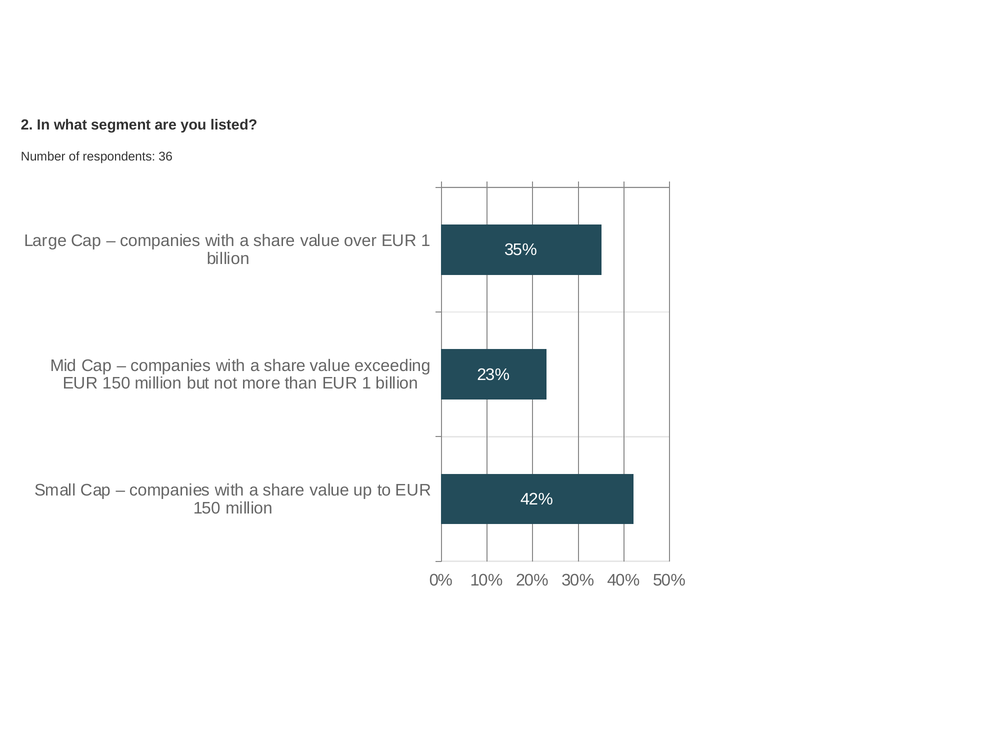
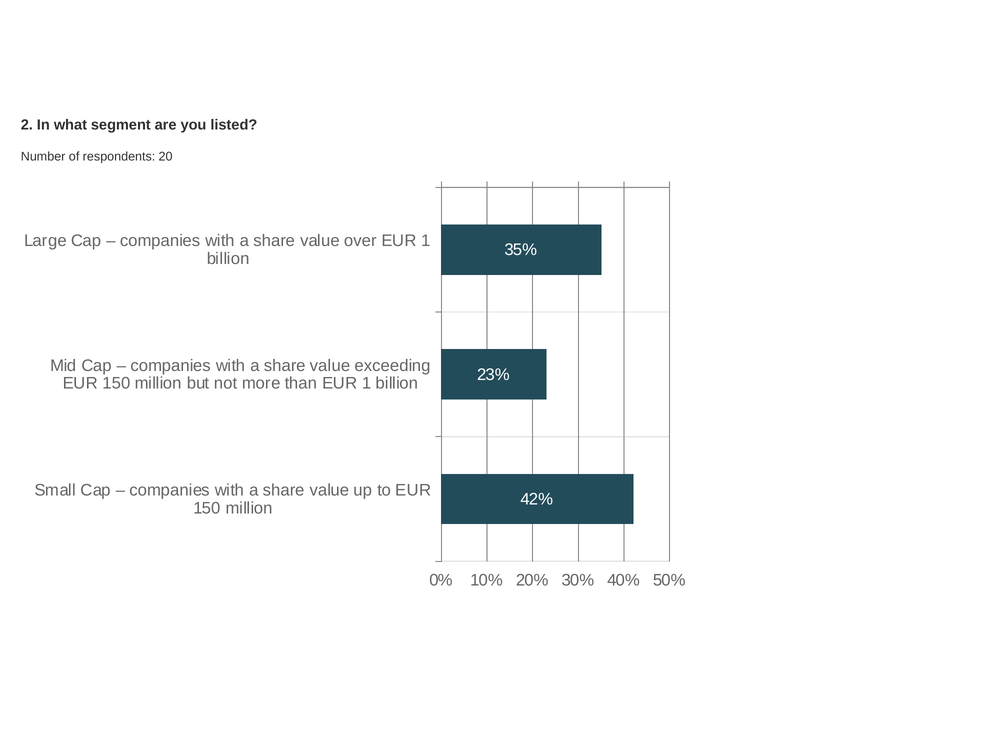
36: 36 -> 20
